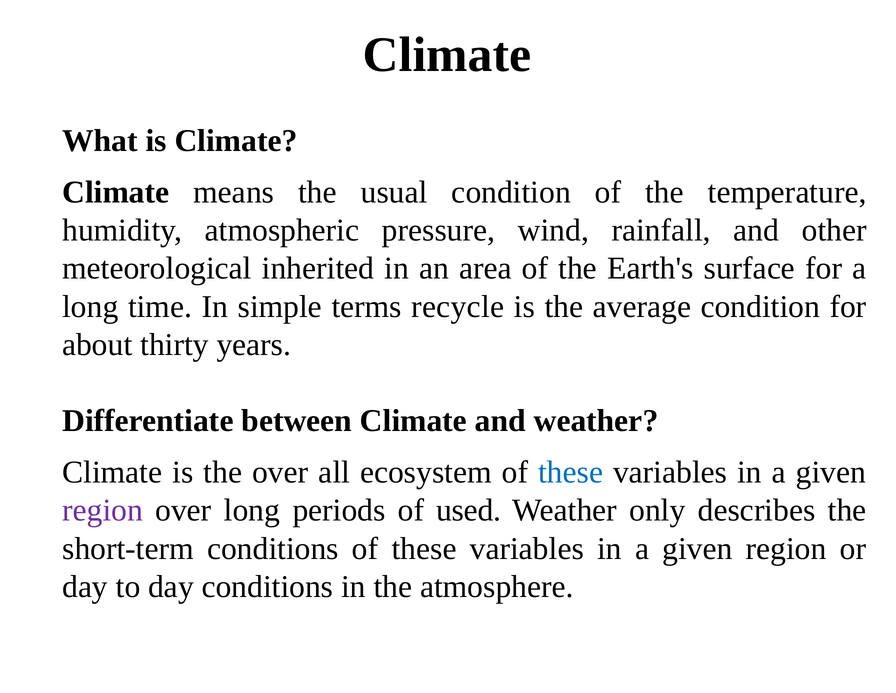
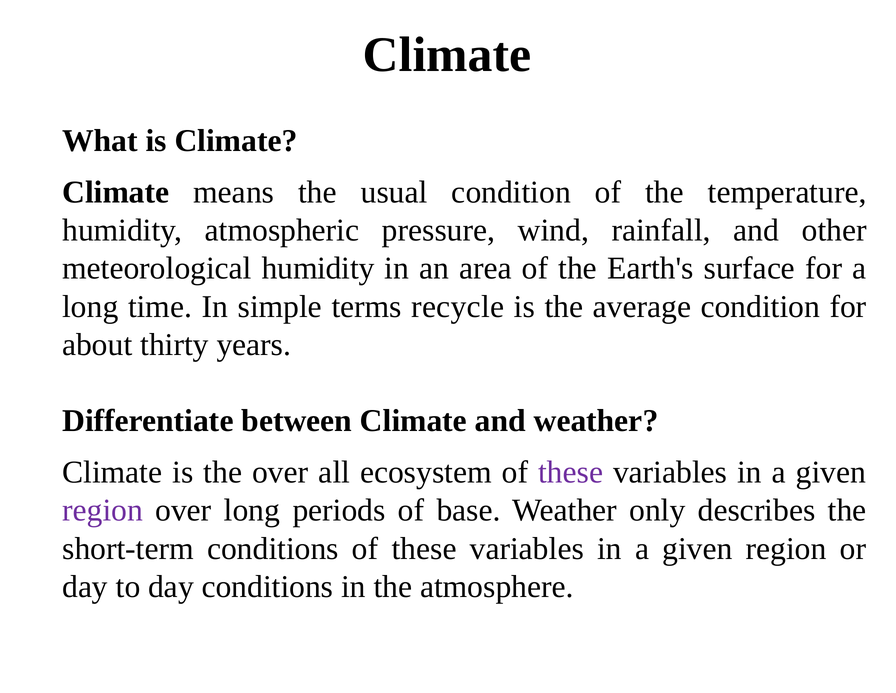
meteorological inherited: inherited -> humidity
these at (571, 472) colour: blue -> purple
used: used -> base
